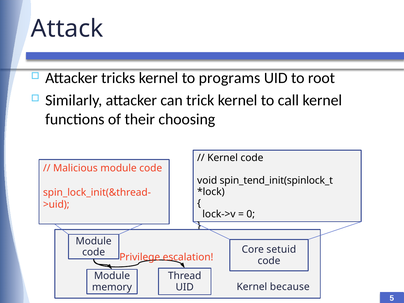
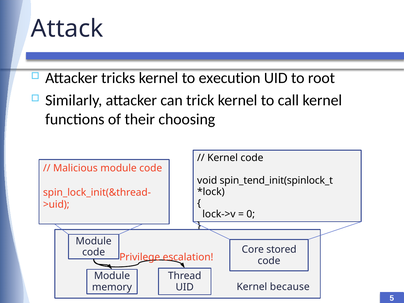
programs: programs -> execution
setuid: setuid -> stored
